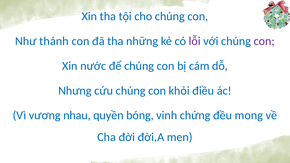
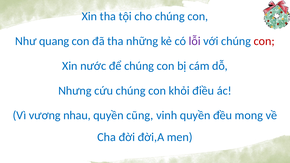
thánh: thánh -> quang
con at (264, 41) colour: purple -> red
bóng: bóng -> cũng
vinh chứng: chứng -> quyền
